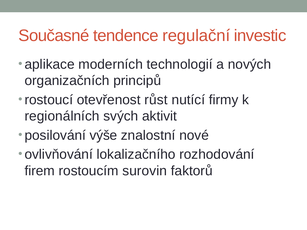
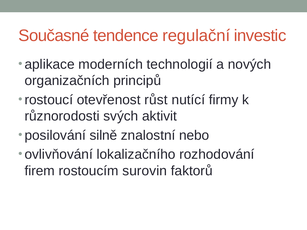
regionálních: regionálních -> různorodosti
výše: výše -> silně
nové: nové -> nebo
